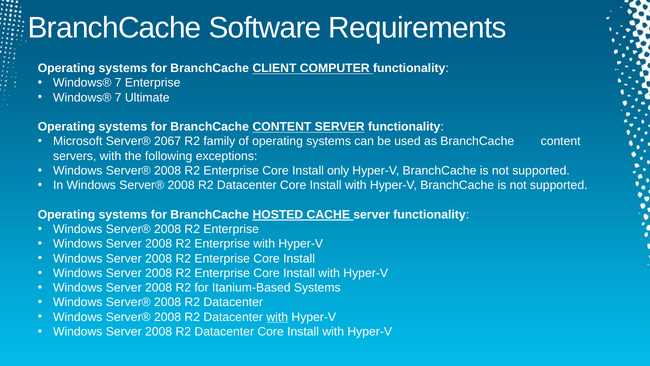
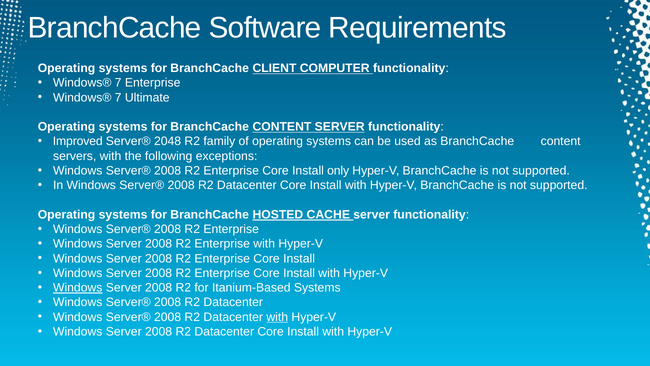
Microsoft: Microsoft -> Improved
2067: 2067 -> 2048
Windows at (78, 288) underline: none -> present
